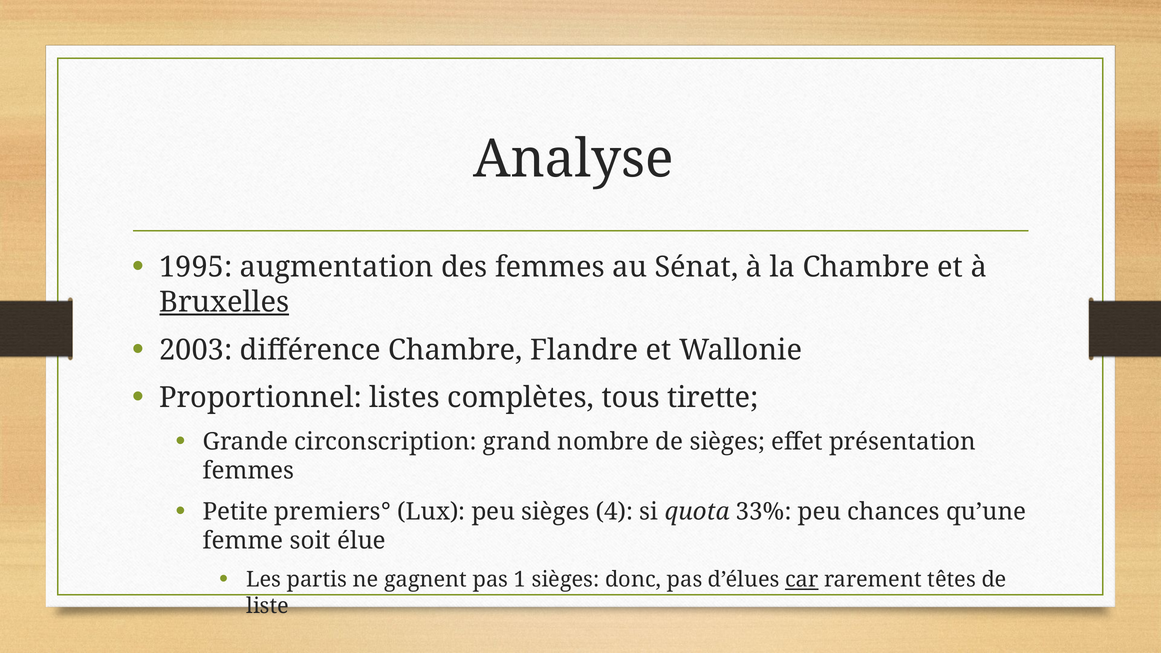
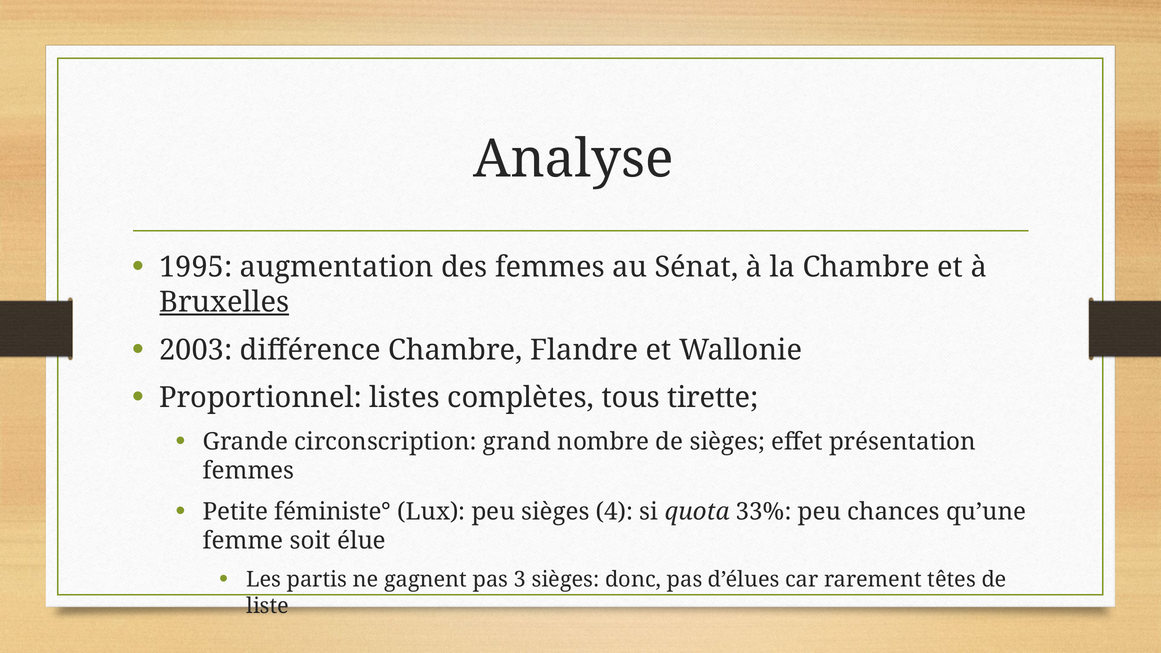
premiers°: premiers° -> féministe°
1: 1 -> 3
car underline: present -> none
